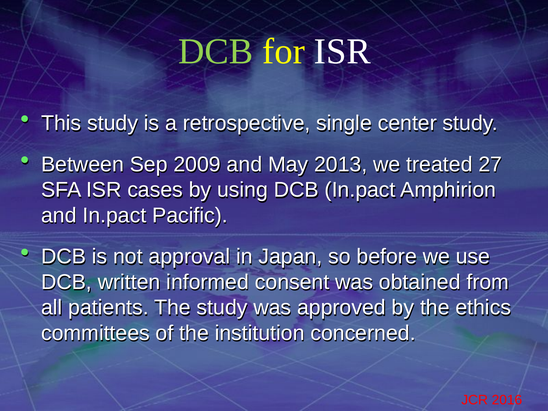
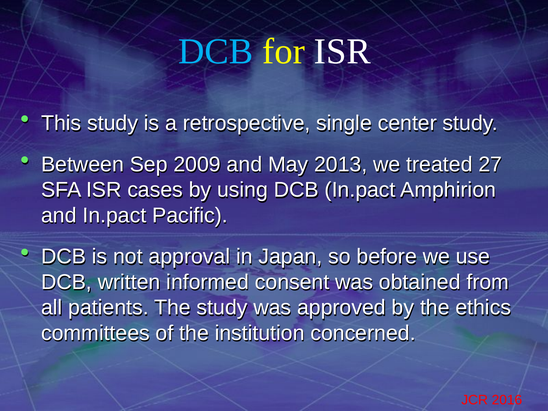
DCB at (216, 51) colour: light green -> light blue
